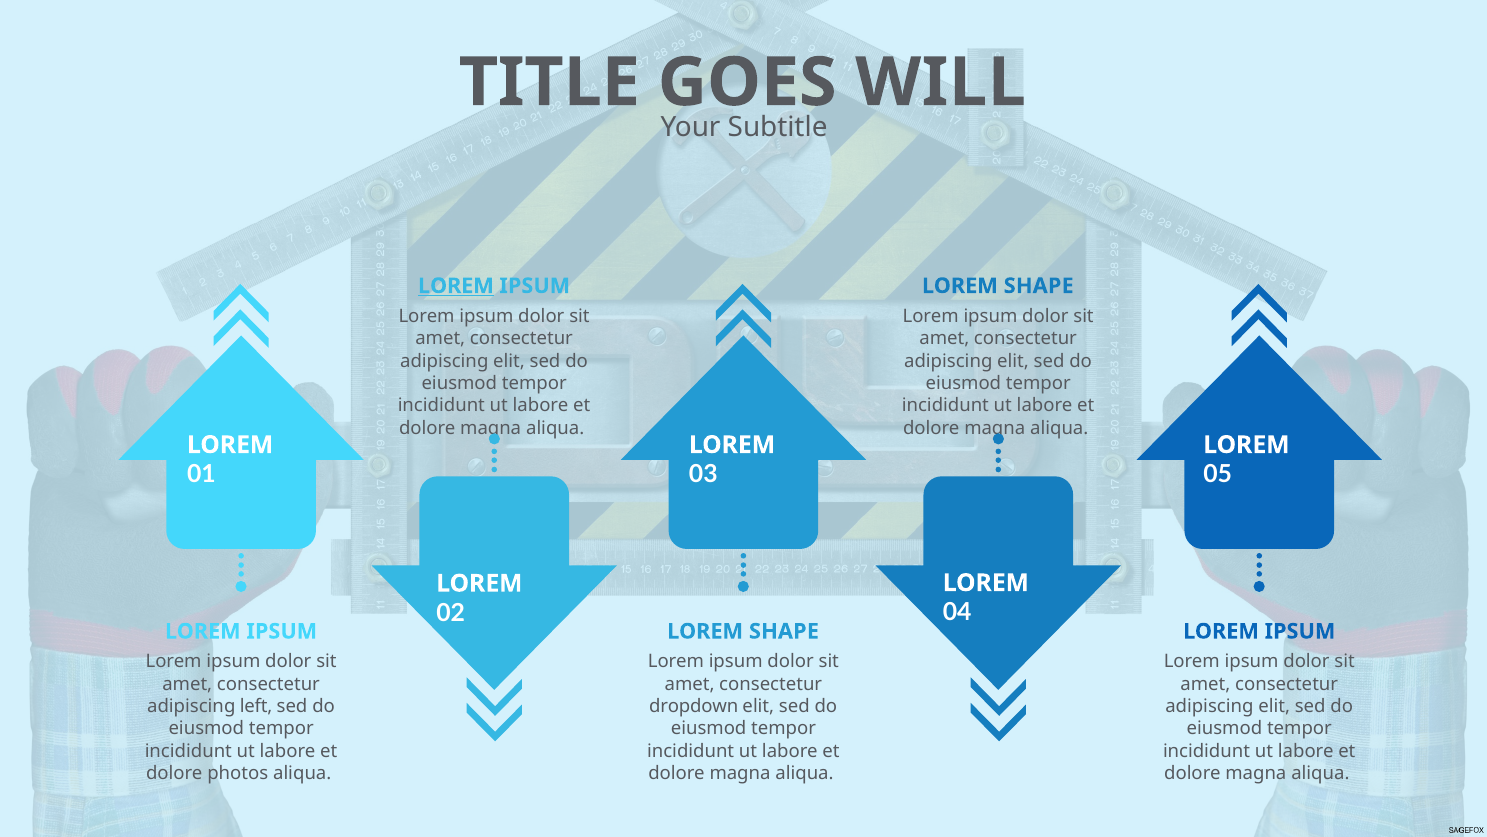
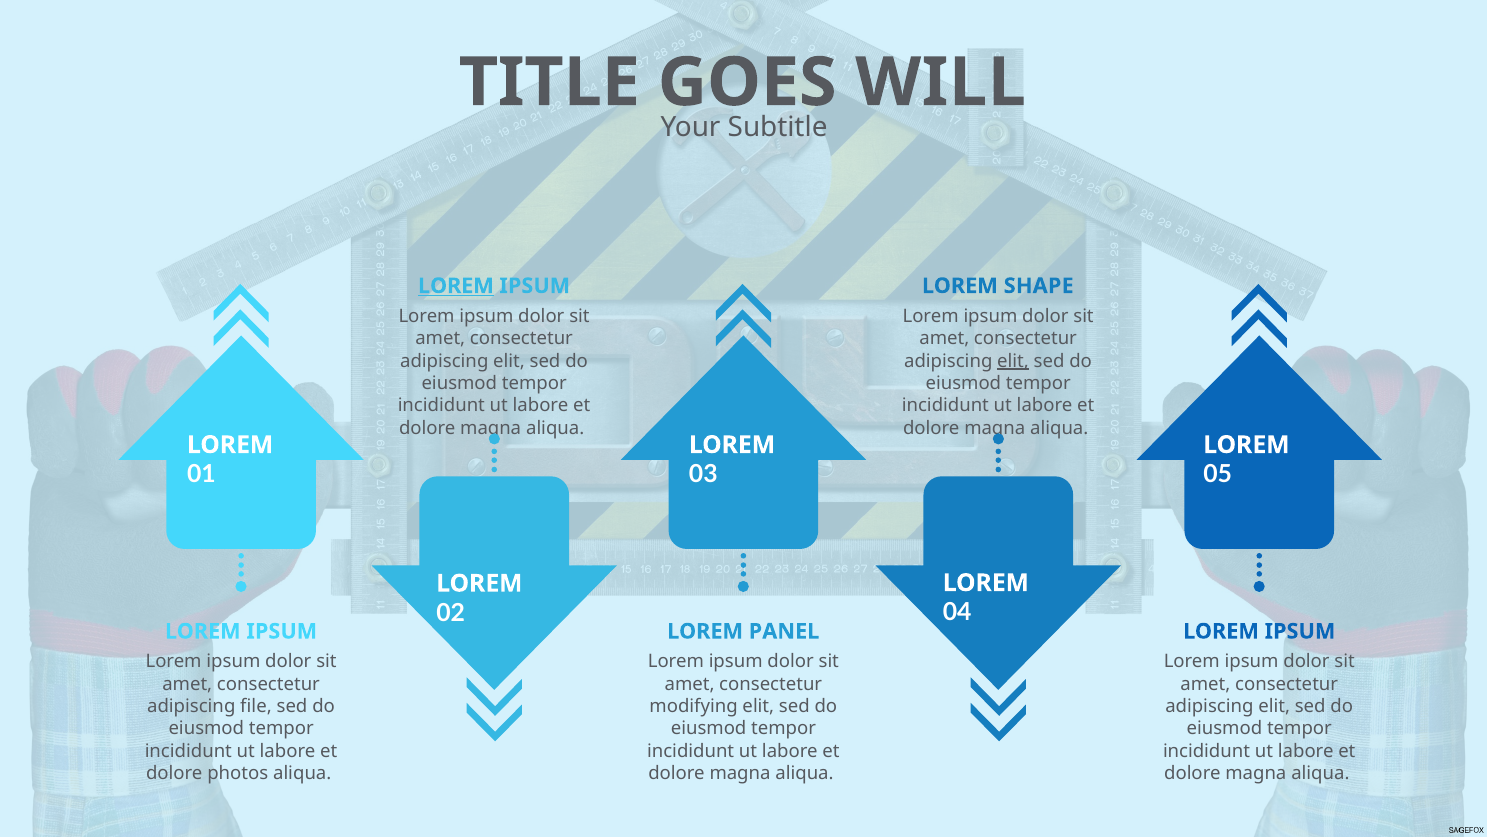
elit at (1013, 361) underline: none -> present
SHAPE at (784, 631): SHAPE -> PANEL
left: left -> file
dropdown: dropdown -> modifying
